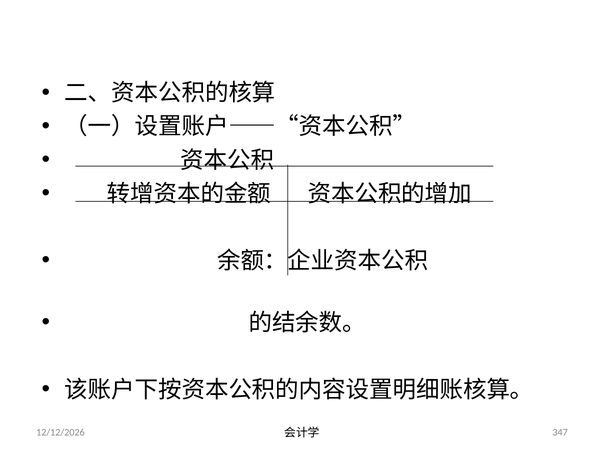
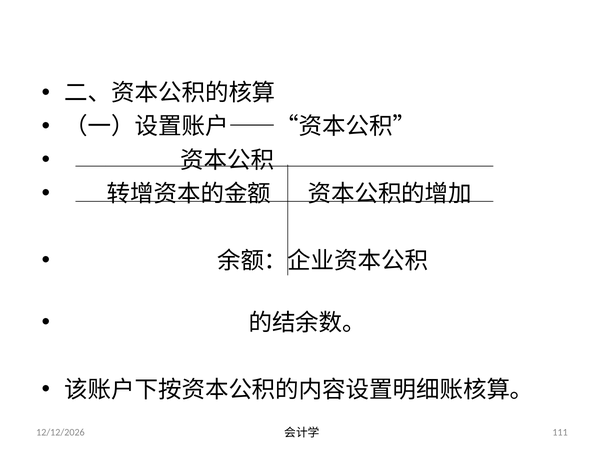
347: 347 -> 111
